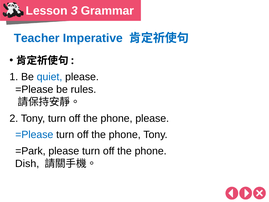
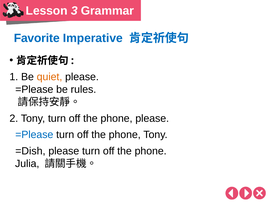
Teacher: Teacher -> Favorite
quiet colour: blue -> orange
=Park: =Park -> =Dish
Dish: Dish -> Julia
